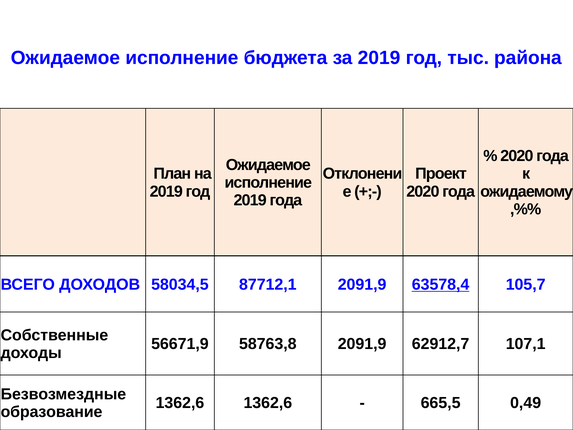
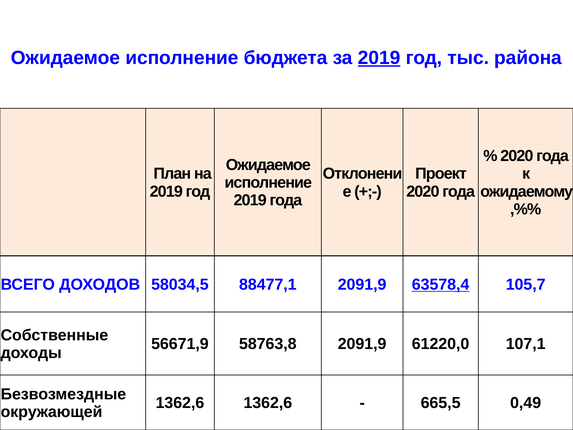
2019 at (379, 58) underline: none -> present
87712,1: 87712,1 -> 88477,1
62912,7: 62912,7 -> 61220,0
образование: образование -> окружающей
